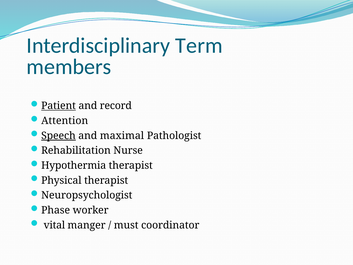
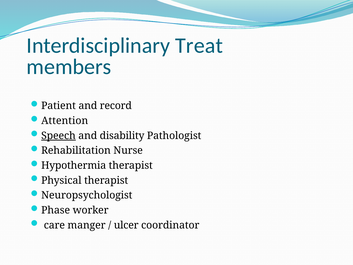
Term: Term -> Treat
Patient underline: present -> none
maximal: maximal -> disability
vital: vital -> care
must: must -> ulcer
